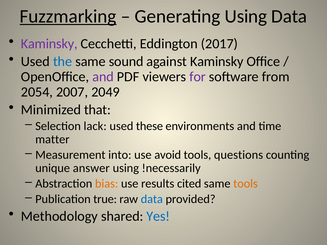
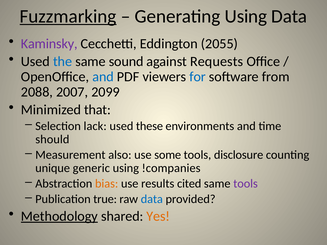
2017: 2017 -> 2055
against Kaminsky: Kaminsky -> Requests
and at (103, 77) colour: purple -> blue
for colour: purple -> blue
2054: 2054 -> 2088
2049: 2049 -> 2099
matter: matter -> should
into: into -> also
avoid: avoid -> some
questions: questions -> disclosure
answer: answer -> generic
!necessarily: !necessarily -> !companies
tools at (246, 184) colour: orange -> purple
Methodology underline: none -> present
Yes colour: blue -> orange
